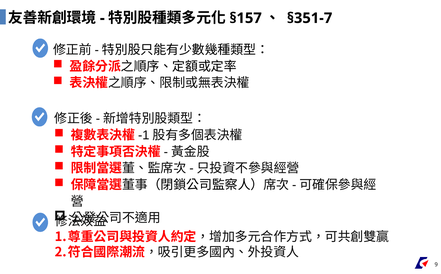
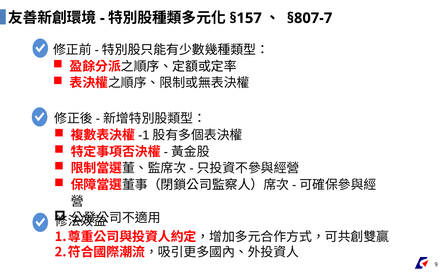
§351-7: §351-7 -> §807-7
